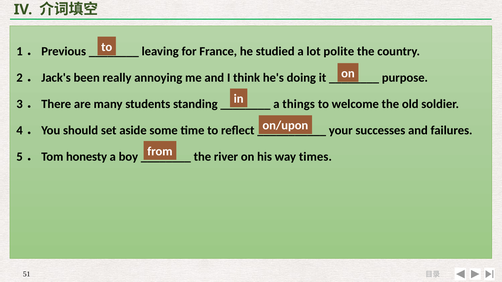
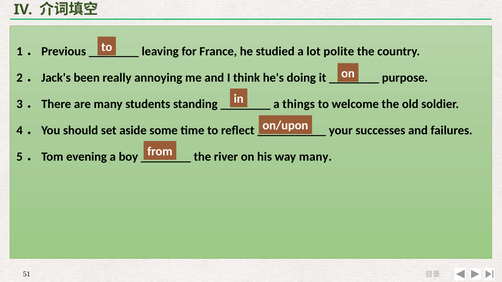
honesty: honesty -> evening
way times: times -> many
